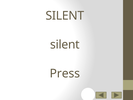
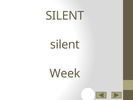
Press: Press -> Week
